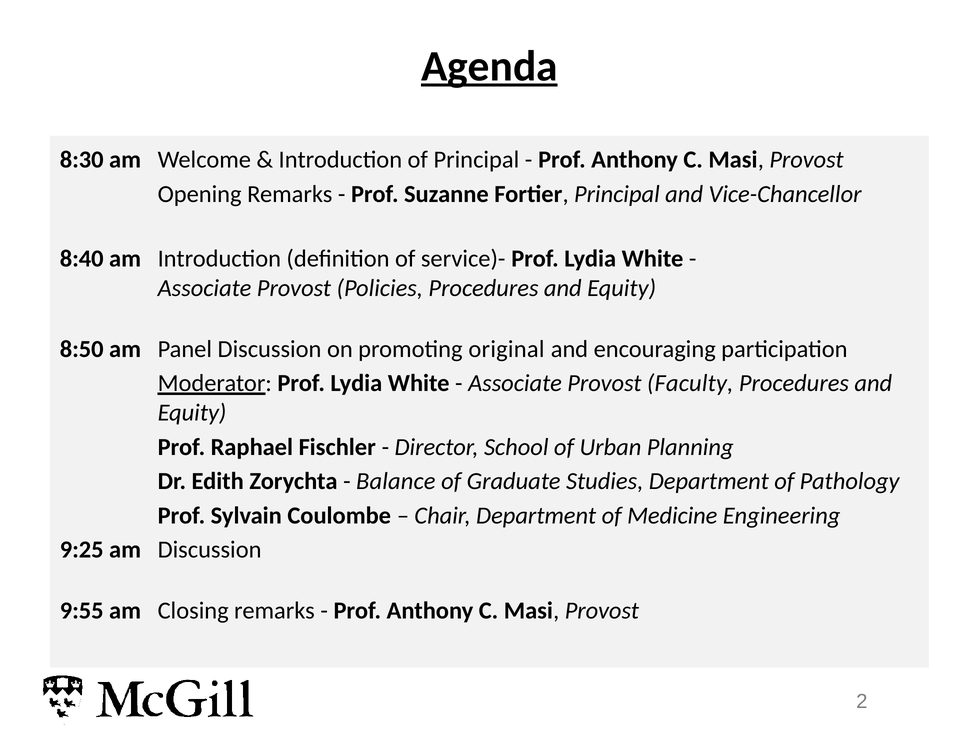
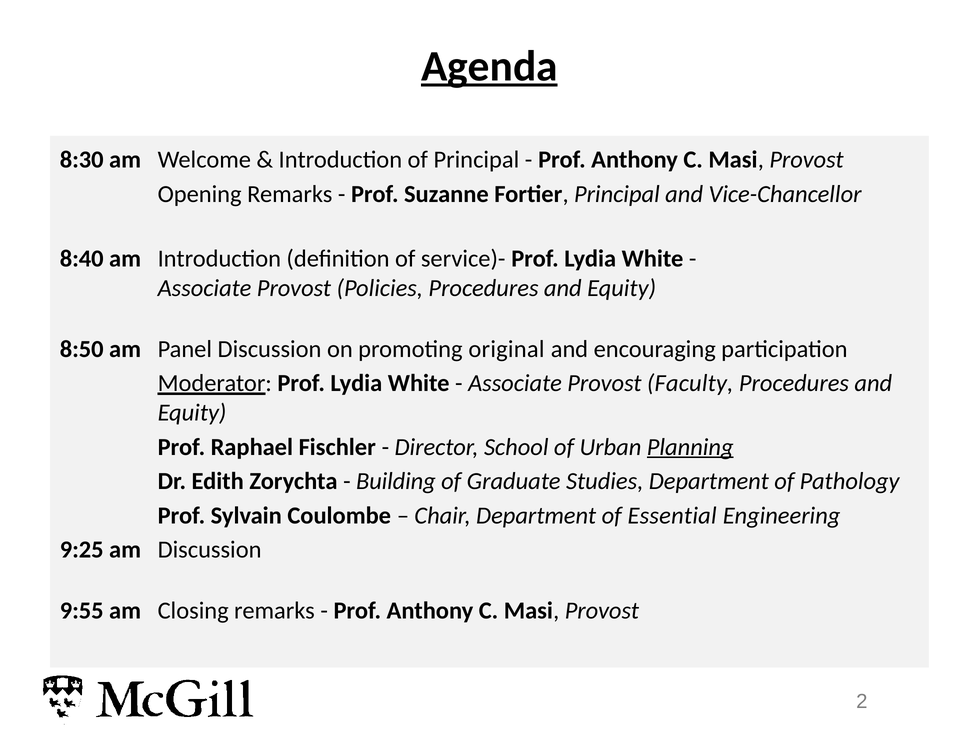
Planning underline: none -> present
Balance: Balance -> Building
Medicine: Medicine -> Essential
